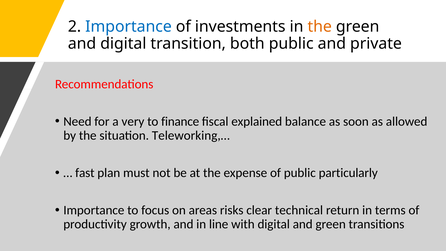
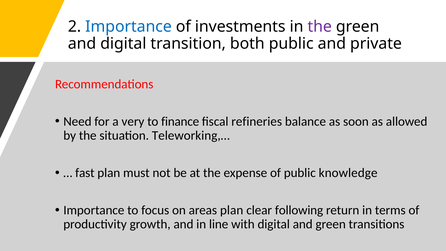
the at (320, 27) colour: orange -> purple
explained: explained -> refineries
particularly: particularly -> knowledge
areas risks: risks -> plan
technical: technical -> following
